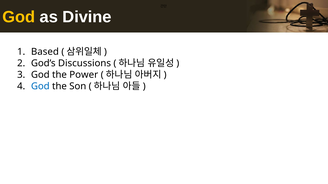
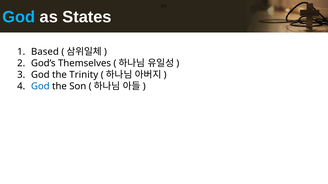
God at (19, 17) colour: yellow -> light blue
Divine: Divine -> States
Discussions: Discussions -> Themselves
Power: Power -> Trinity
